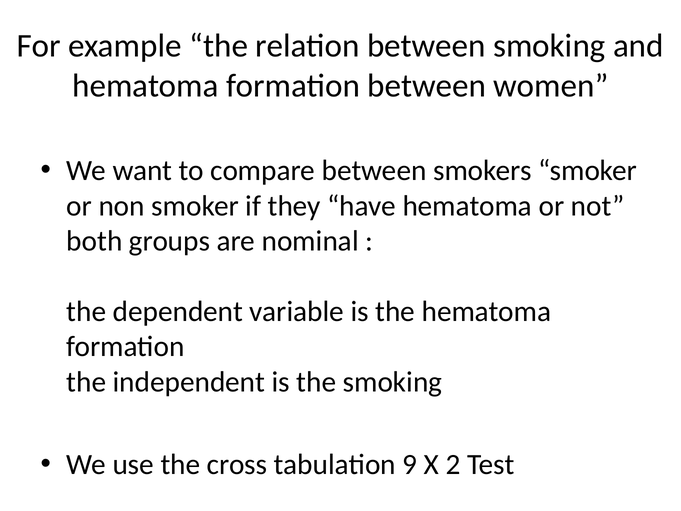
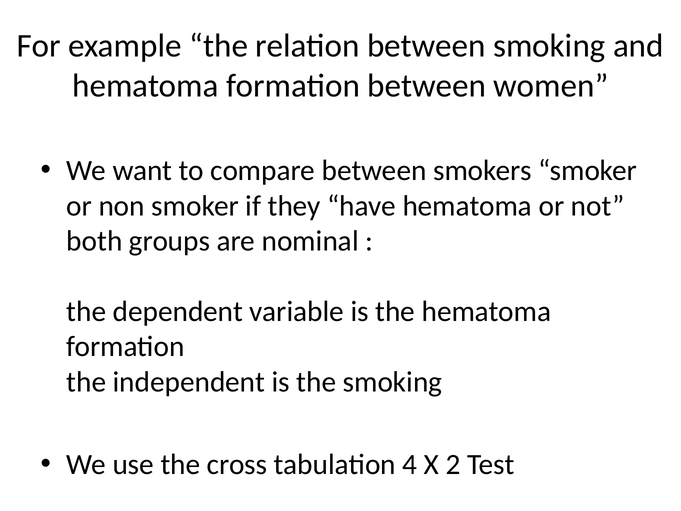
9: 9 -> 4
